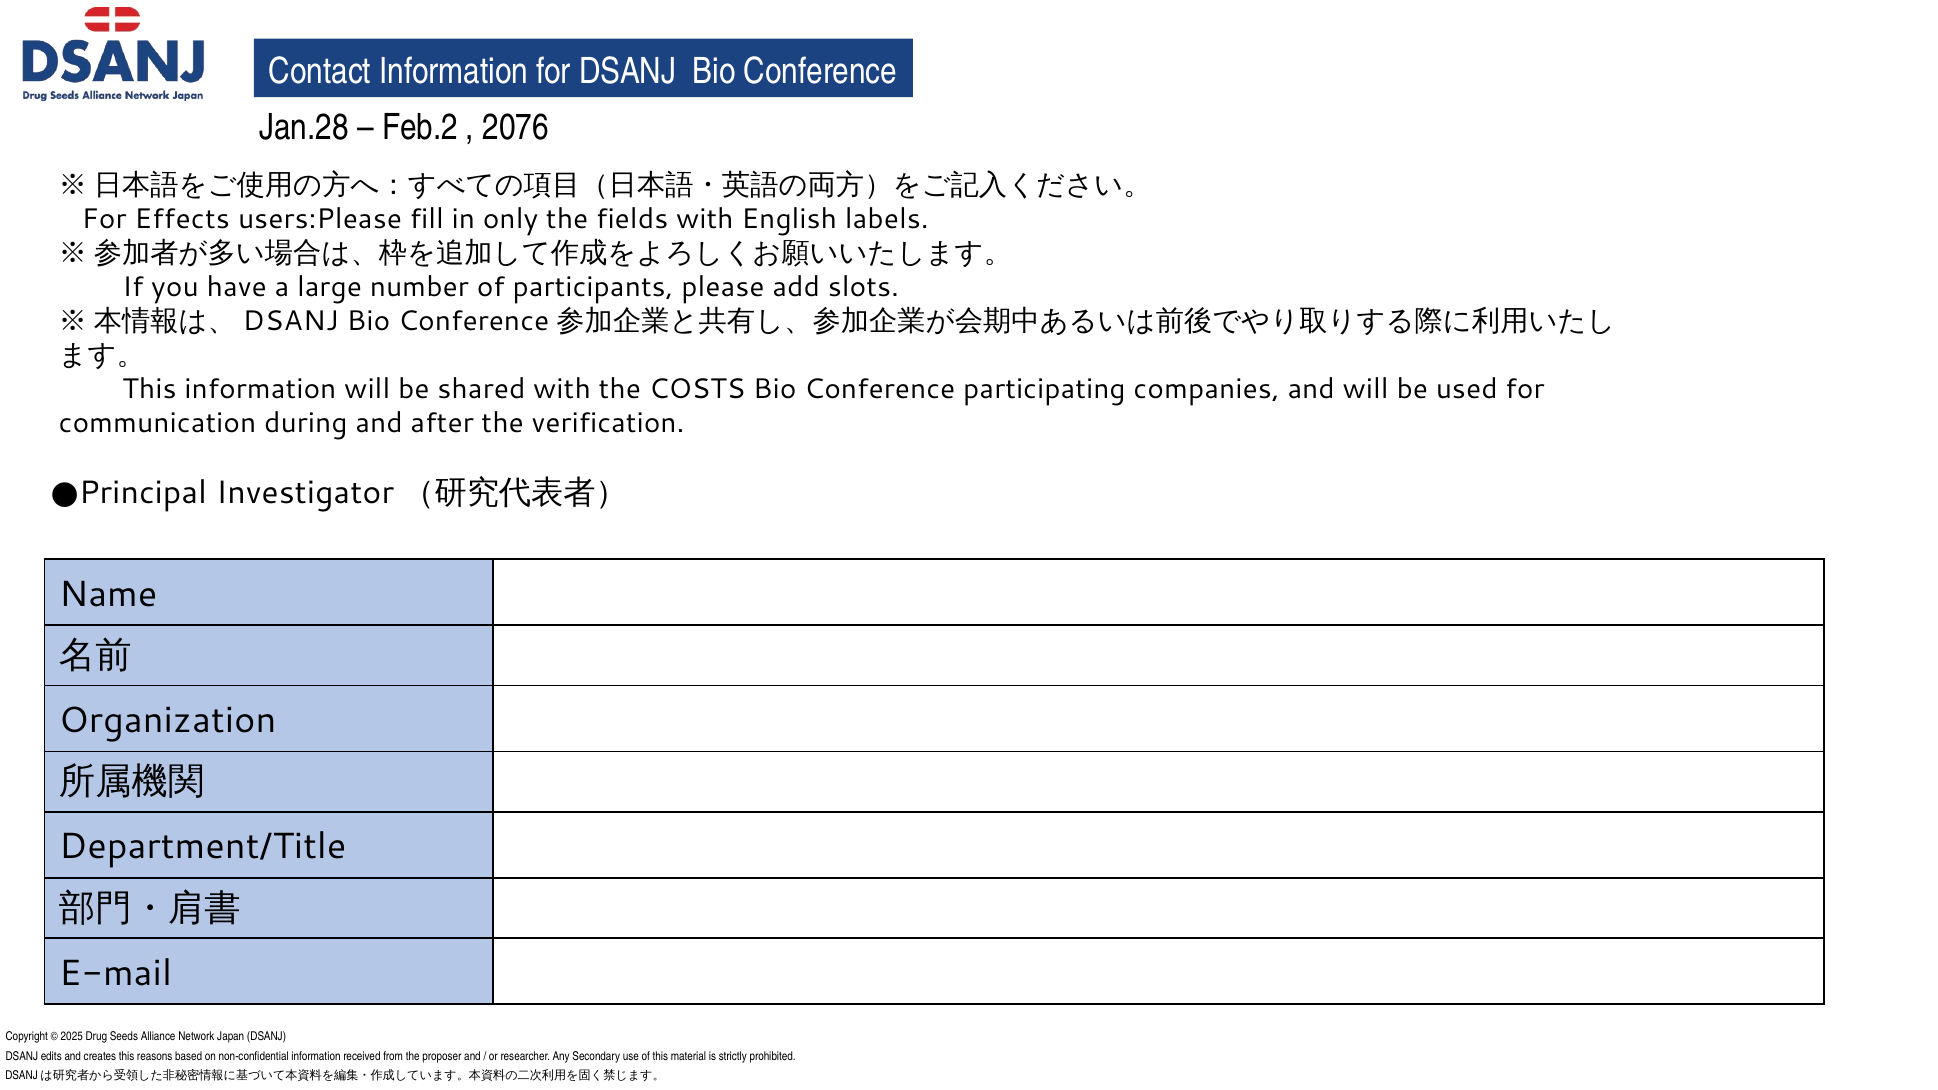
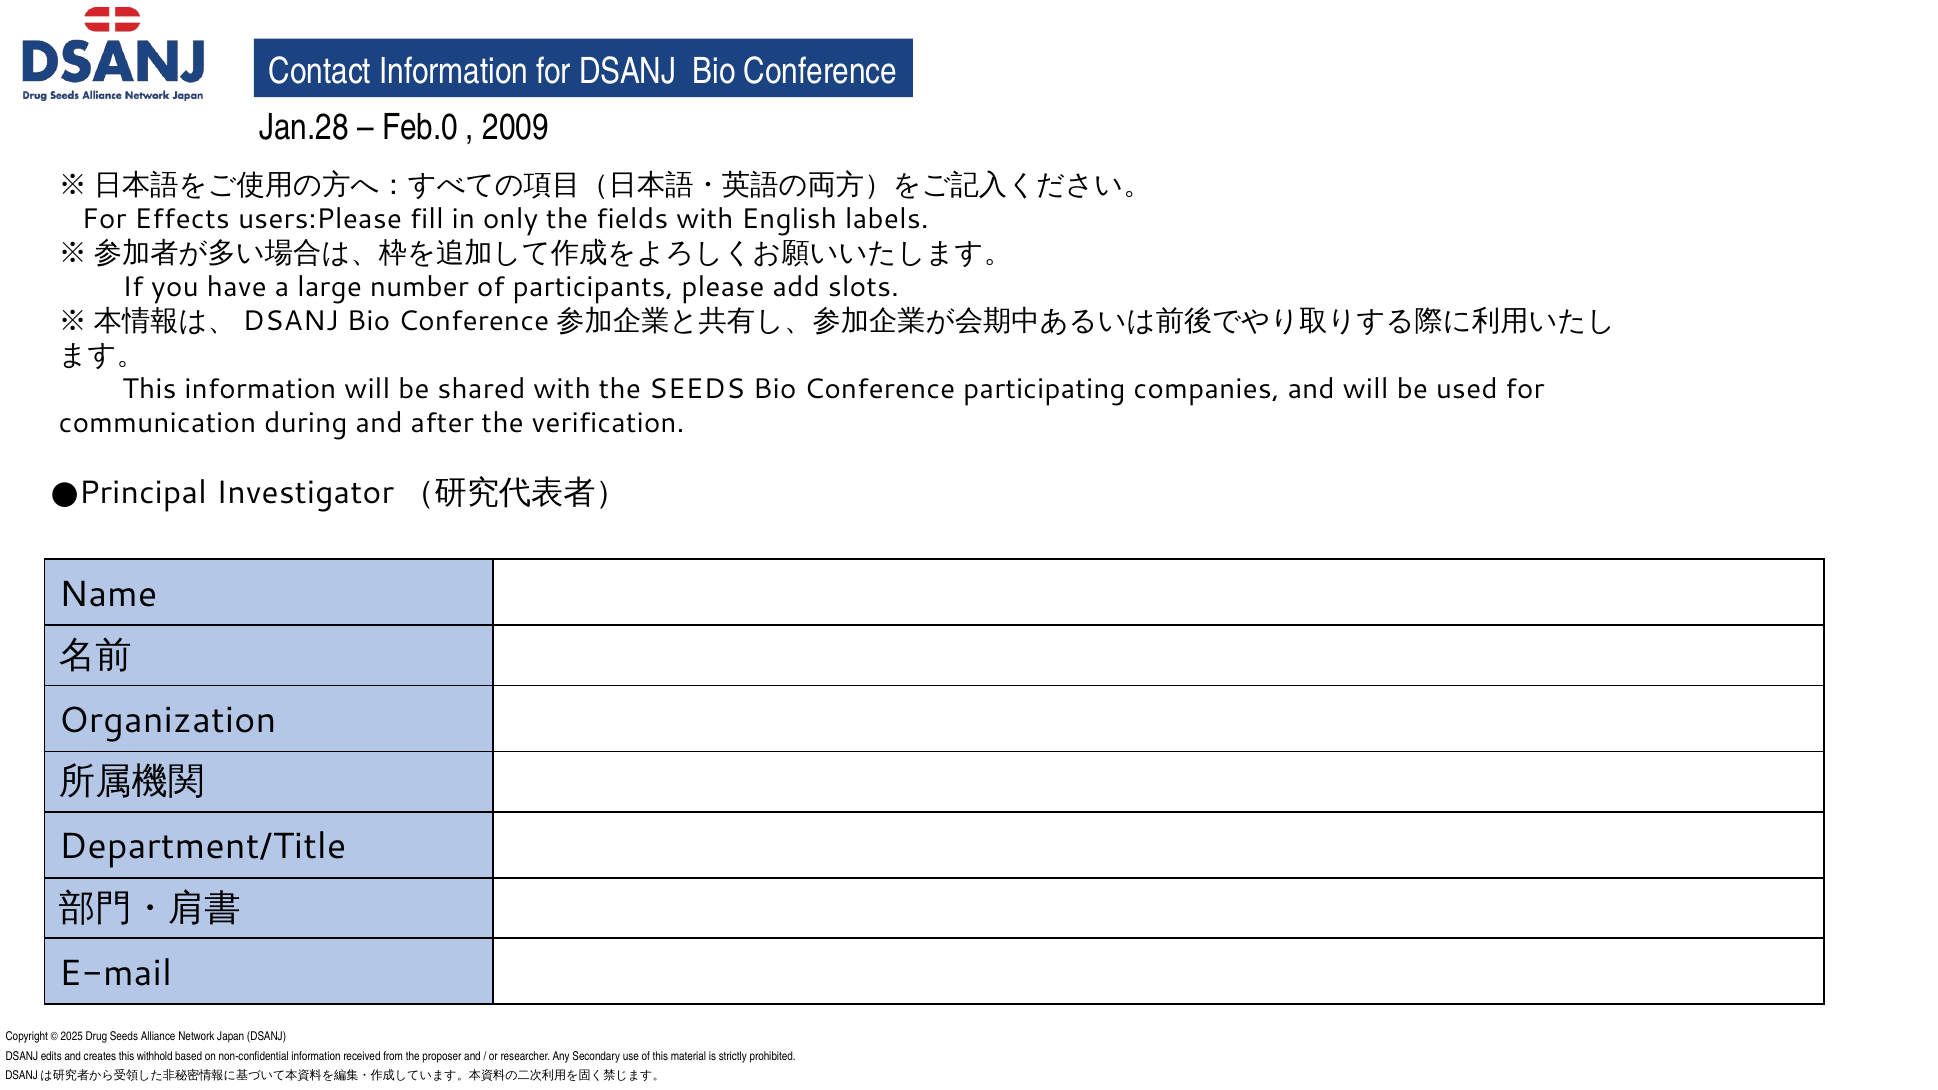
Feb.2: Feb.2 -> Feb.0
2076: 2076 -> 2009
the COSTS: COSTS -> SEEDS
reasons: reasons -> withhold
